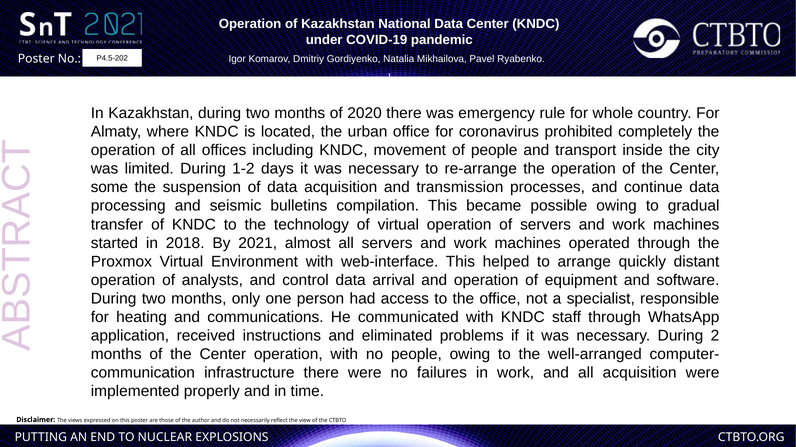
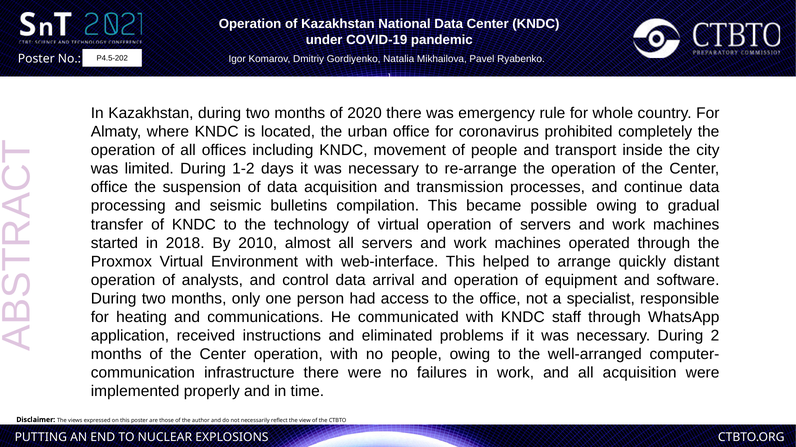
some at (109, 188): some -> office
2021: 2021 -> 2010
